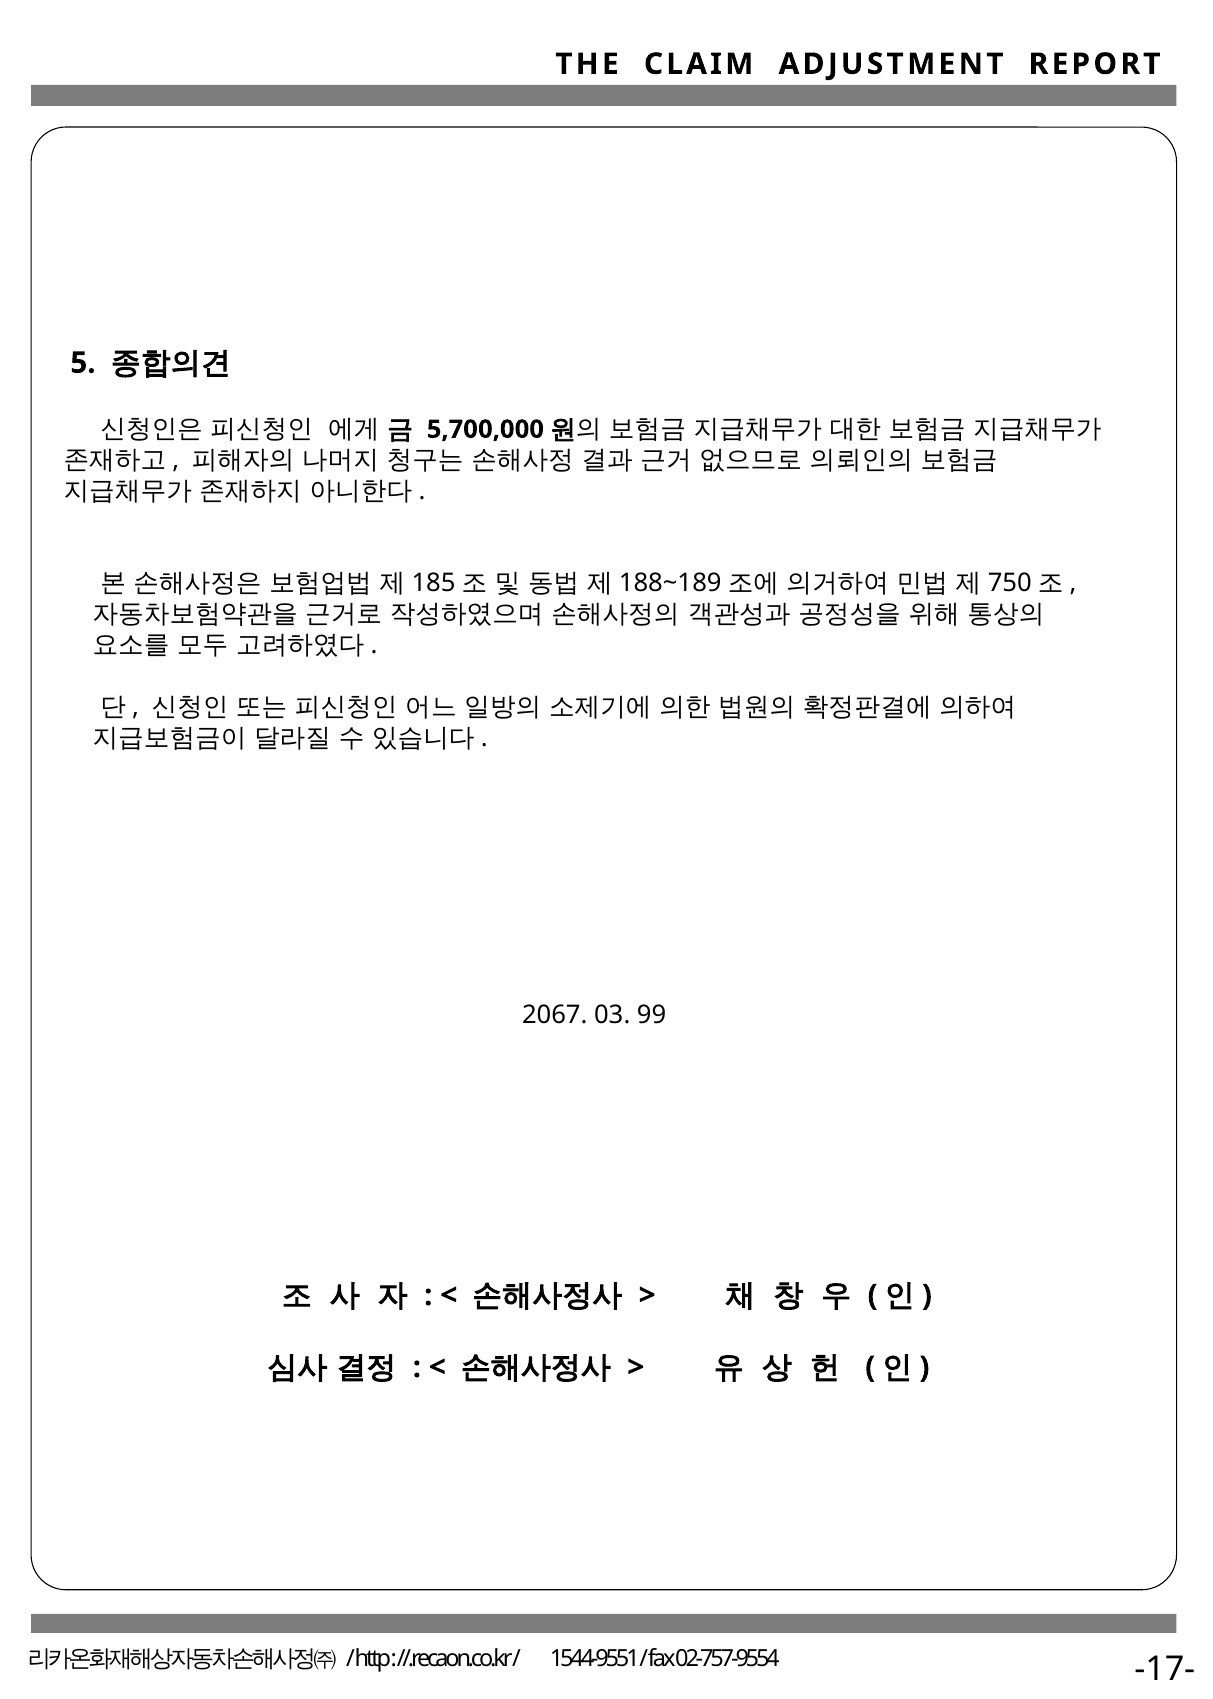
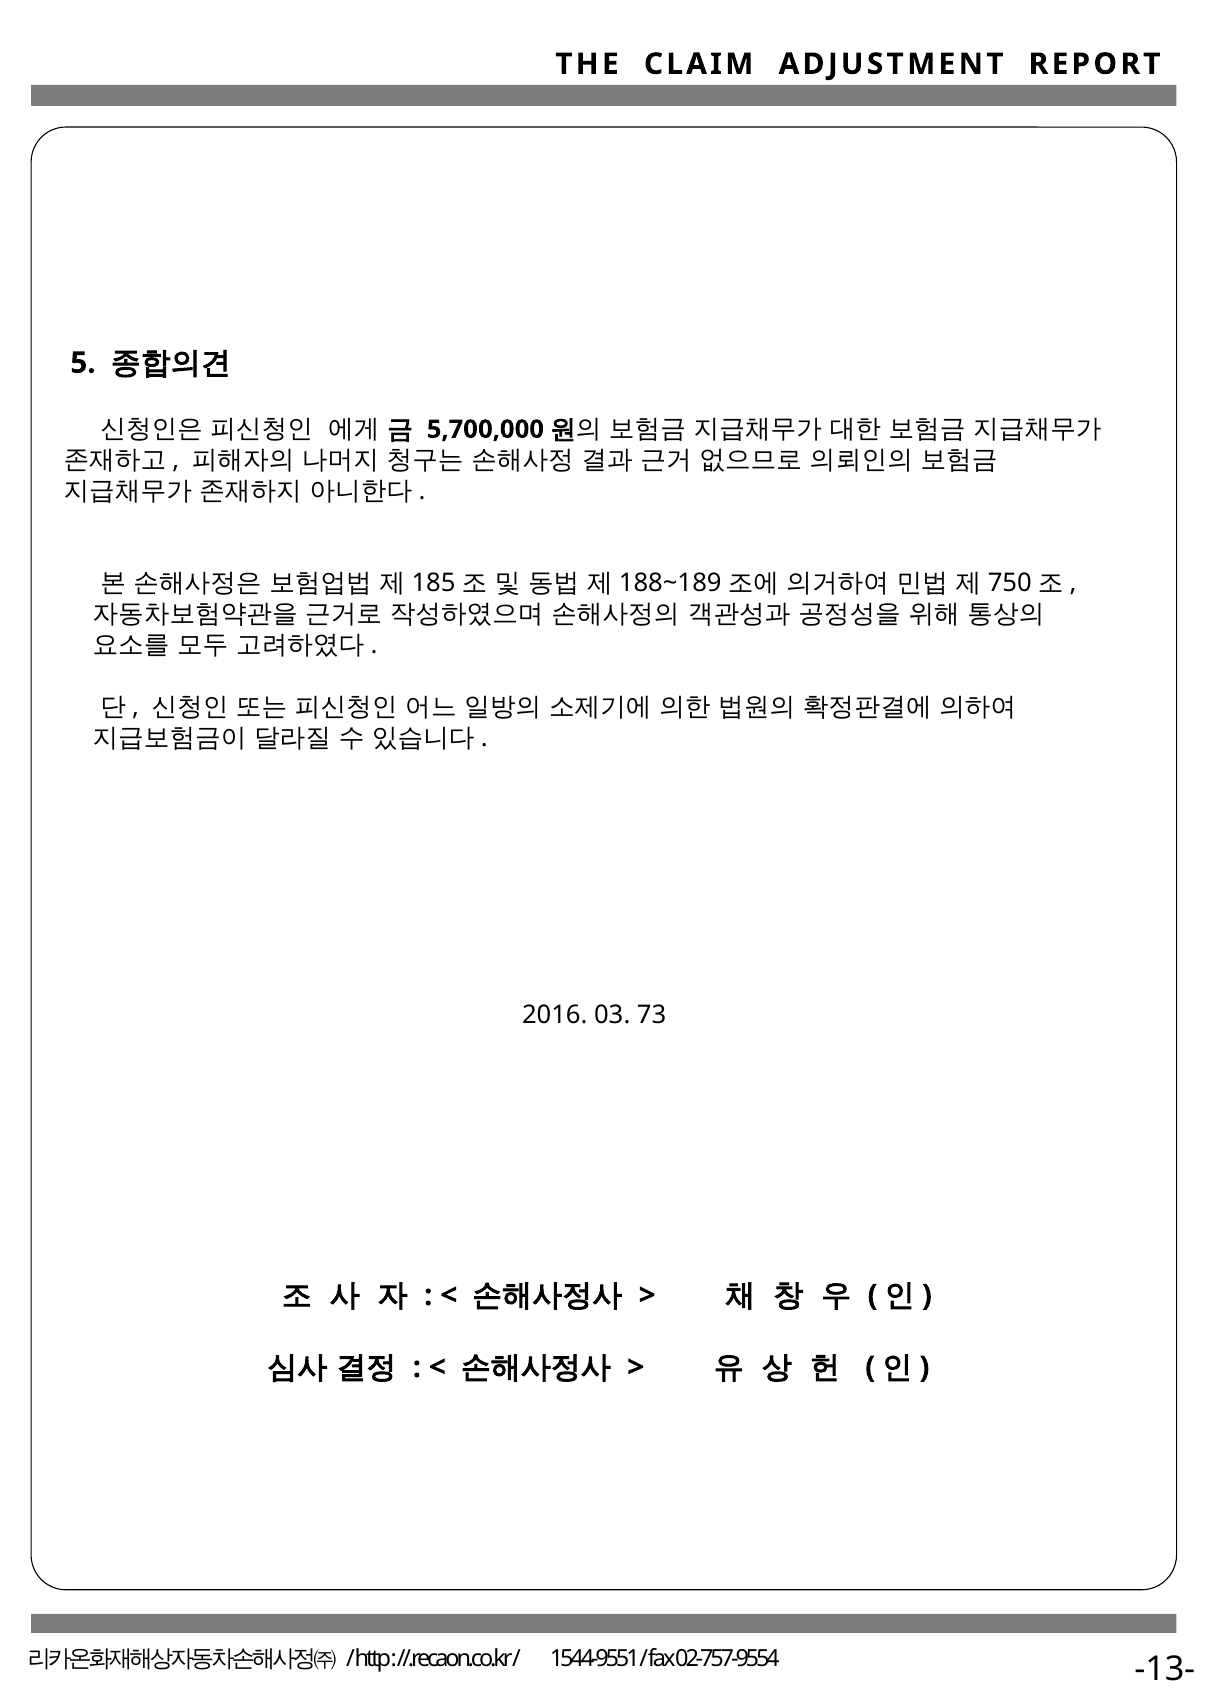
2067: 2067 -> 2016
99: 99 -> 73
-17-: -17- -> -13-
